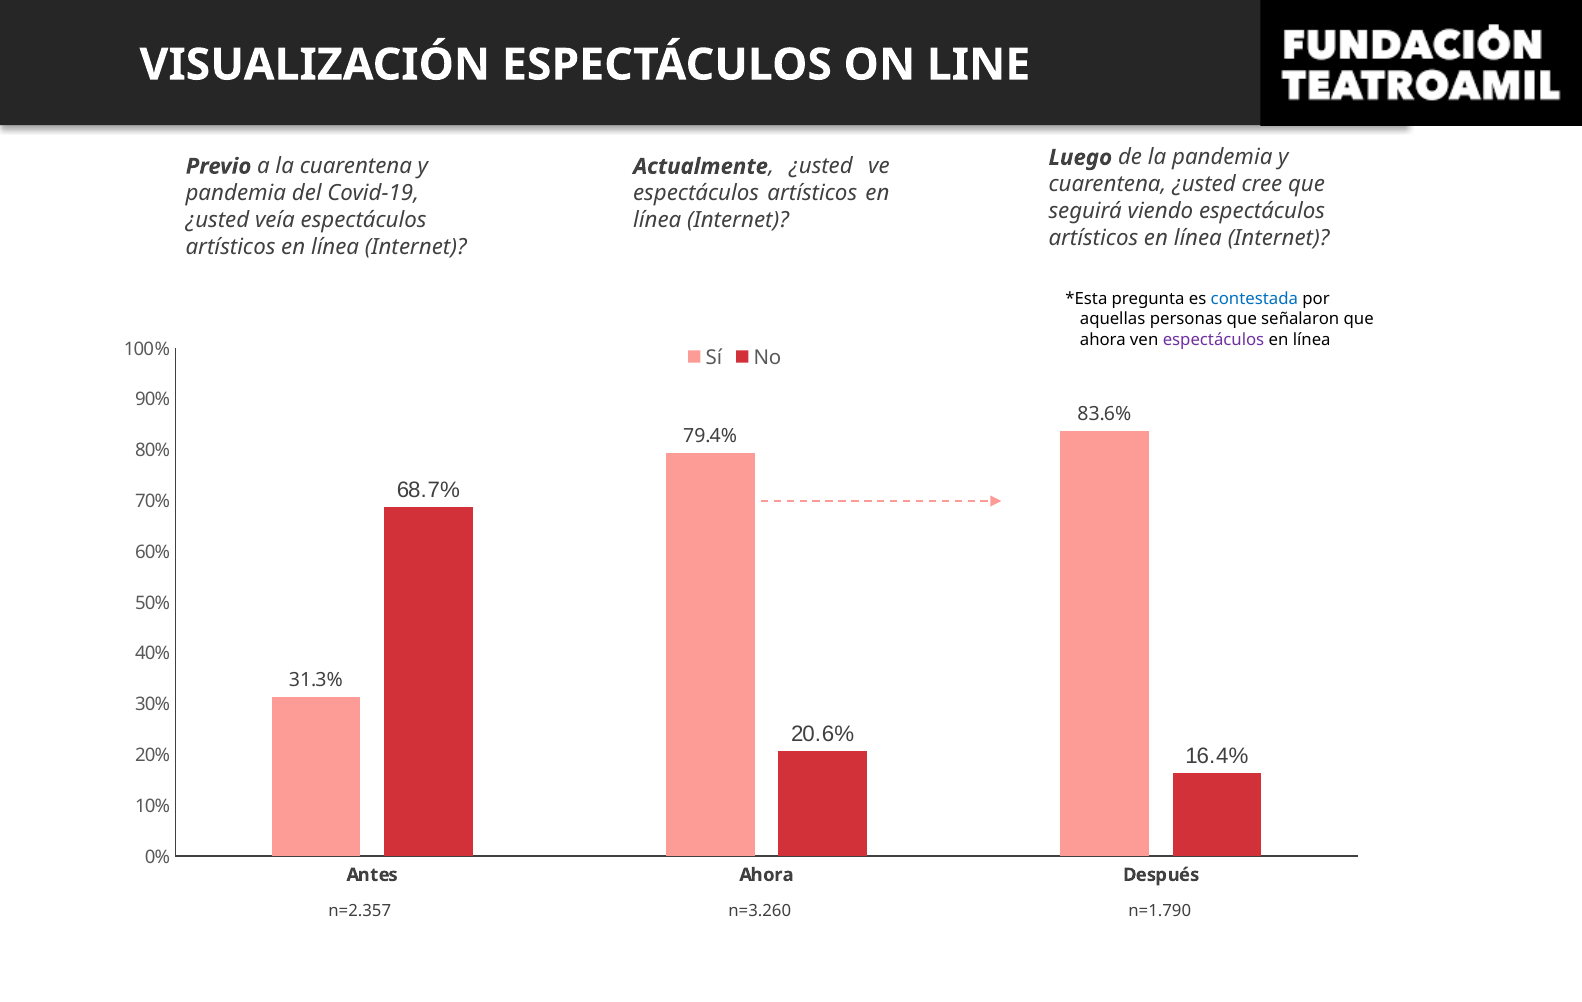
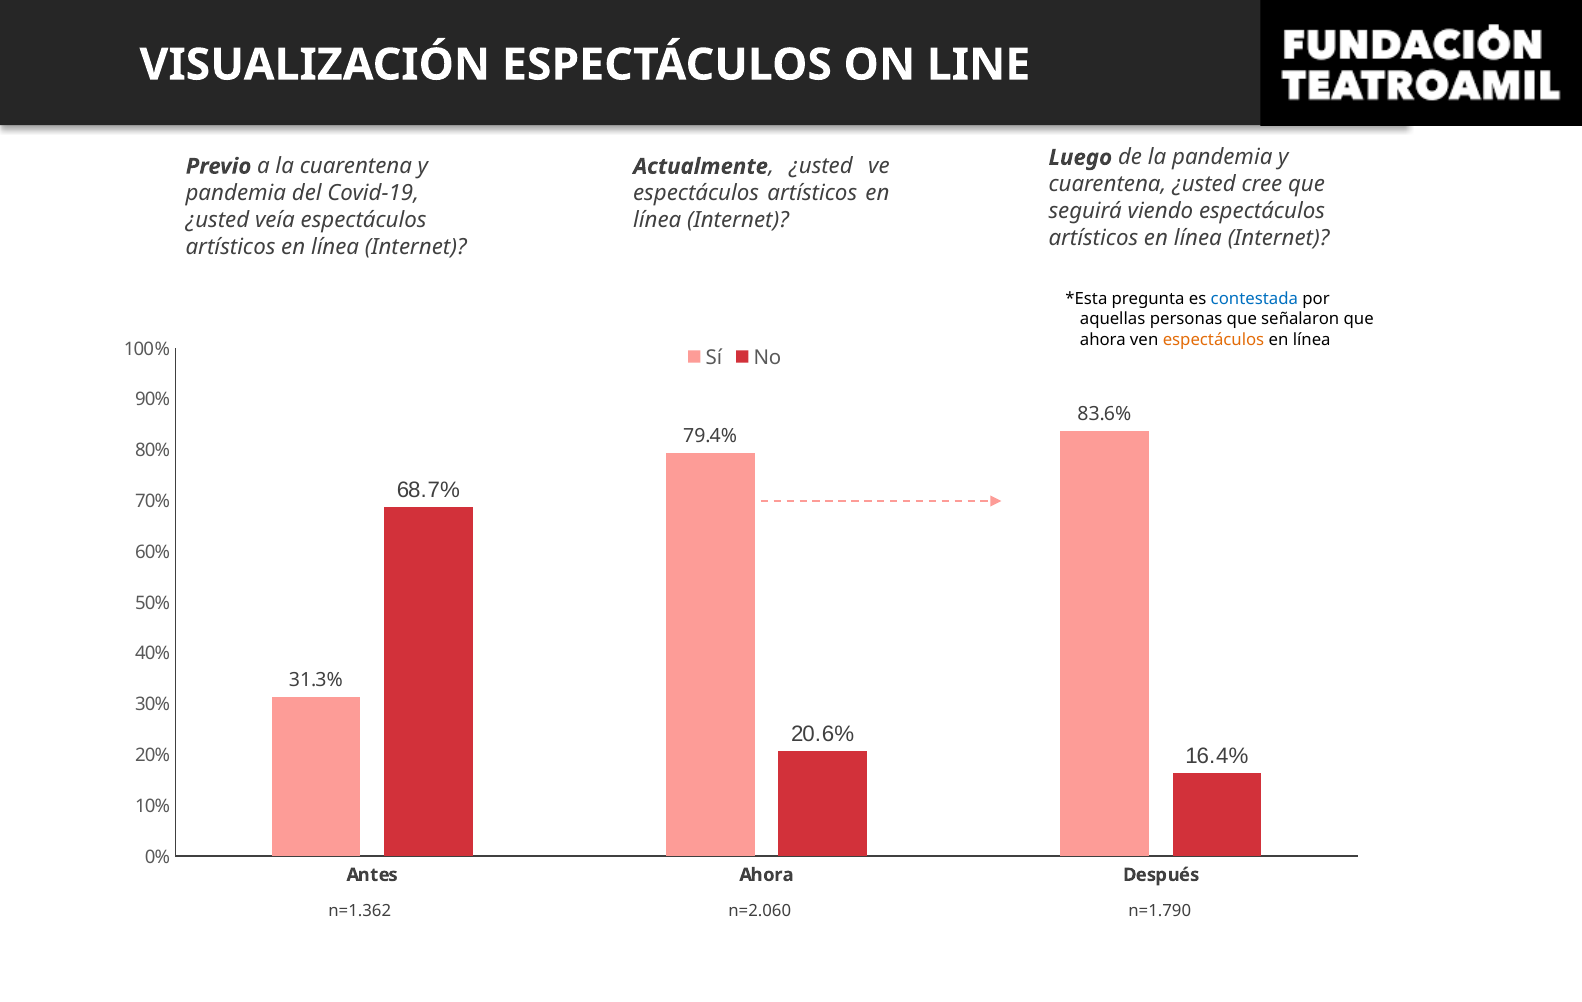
espectáculos at (1214, 339) colour: purple -> orange
n=2.357: n=2.357 -> n=1.362
n=3.260: n=3.260 -> n=2.060
